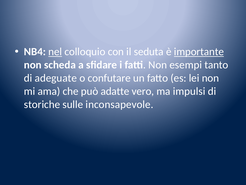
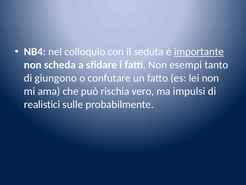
nel underline: present -> none
adeguate: adeguate -> giungono
adatte: adatte -> rischia
storiche: storiche -> realistici
inconsapevole: inconsapevole -> probabilmente
